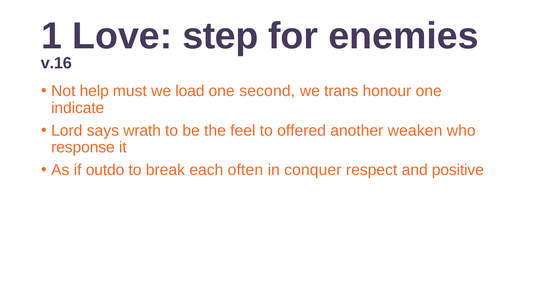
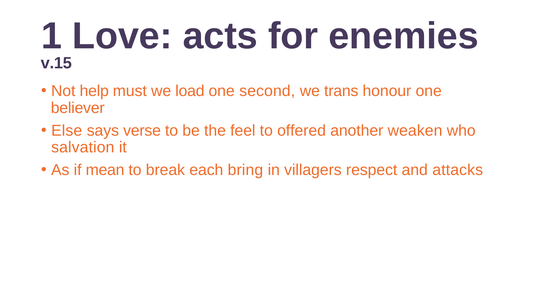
step: step -> acts
v.16: v.16 -> v.15
indicate: indicate -> believer
Lord: Lord -> Else
wrath: wrath -> verse
response: response -> salvation
outdo: outdo -> mean
often: often -> bring
conquer: conquer -> villagers
positive: positive -> attacks
